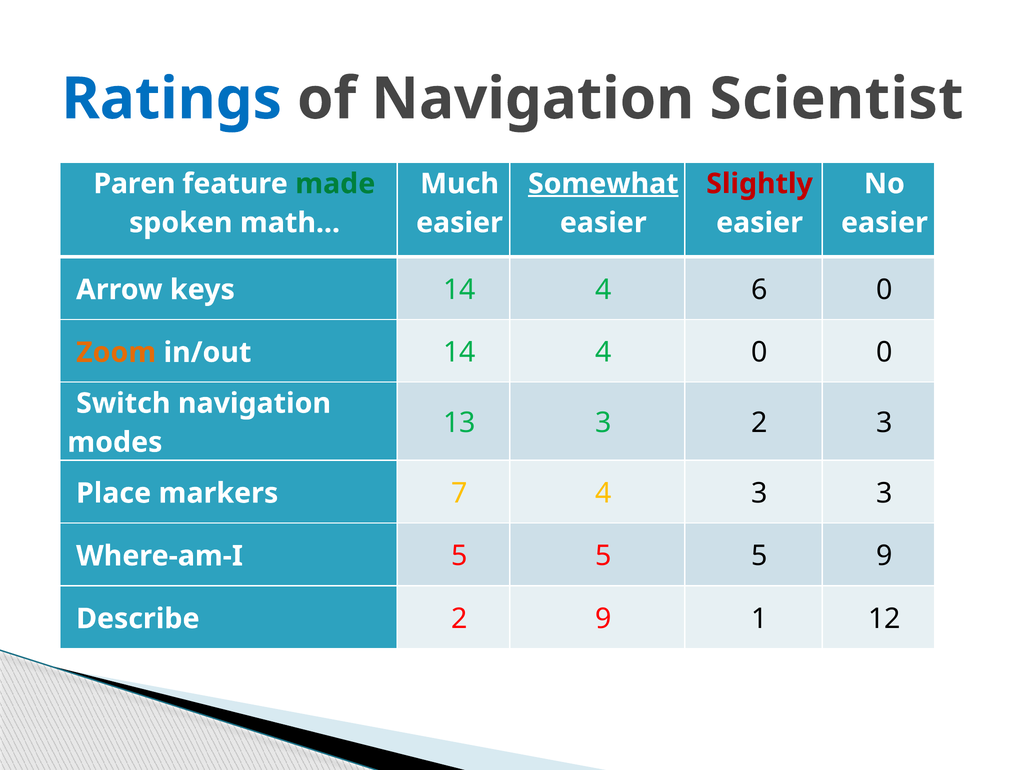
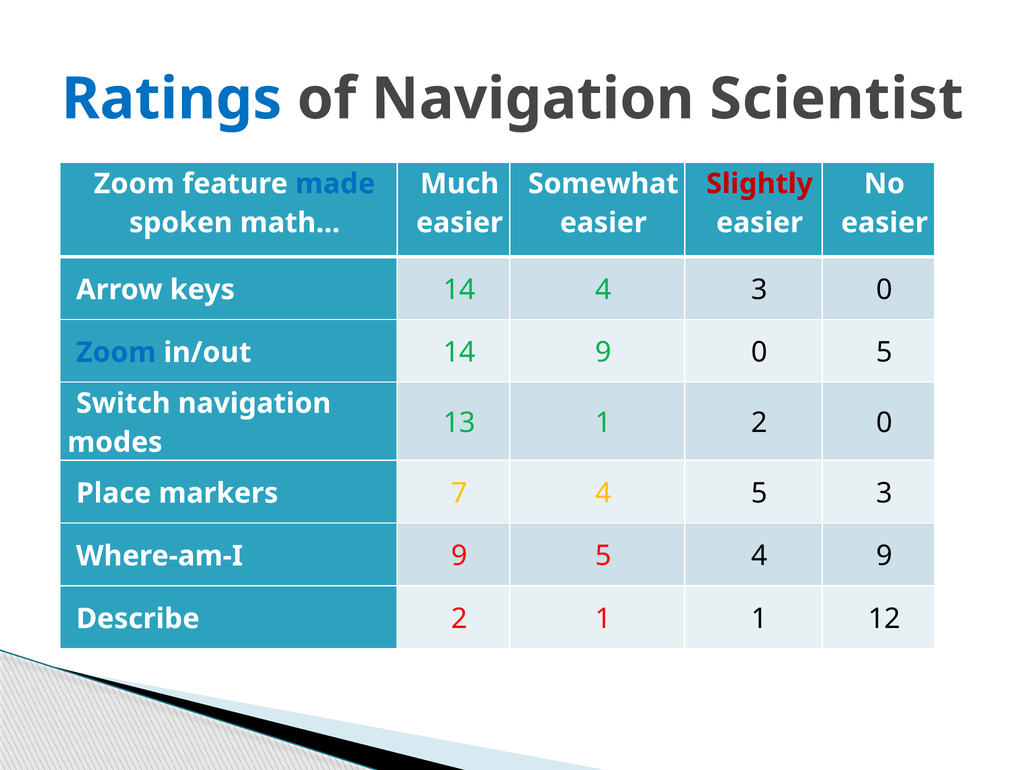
Paren at (134, 184): Paren -> Zoom
made colour: green -> blue
Somewhat underline: present -> none
4 6: 6 -> 3
Zoom at (116, 353) colour: orange -> blue
in/out 14 4: 4 -> 9
0 0: 0 -> 5
13 3: 3 -> 1
2 3: 3 -> 0
4 3: 3 -> 5
Where-am-I 5: 5 -> 9
5 at (760, 556): 5 -> 4
2 9: 9 -> 1
